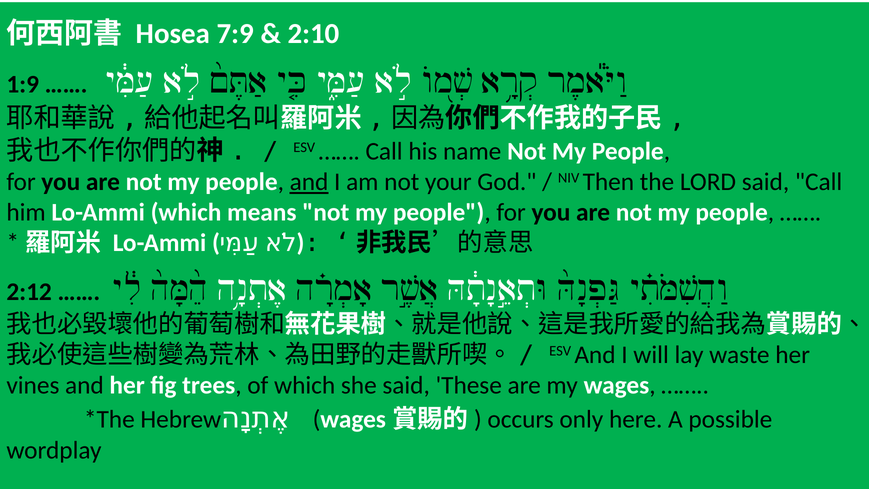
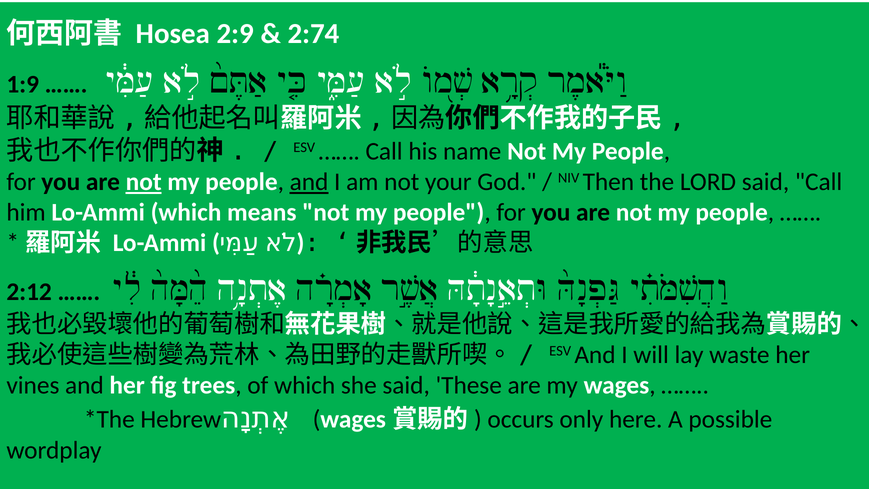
7:9: 7:9 -> 2:9
2:10: 2:10 -> 2:74
not at (144, 182) underline: none -> present
